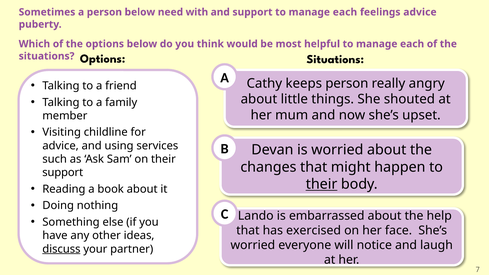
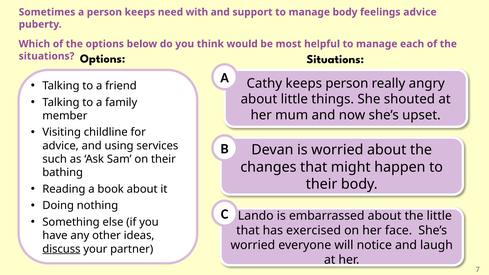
person below: below -> keeps
support to manage each: each -> body
support at (63, 173): support -> bathing
their at (322, 184) underline: present -> none
the help: help -> little
